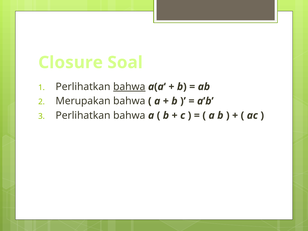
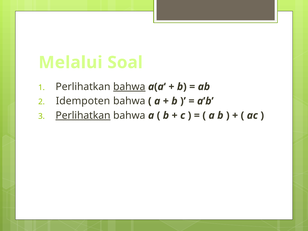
Closure: Closure -> Melalui
Merupakan: Merupakan -> Idempoten
Perlihatkan at (83, 115) underline: none -> present
